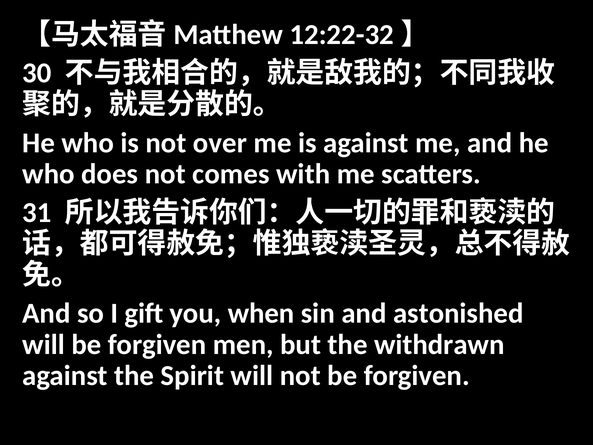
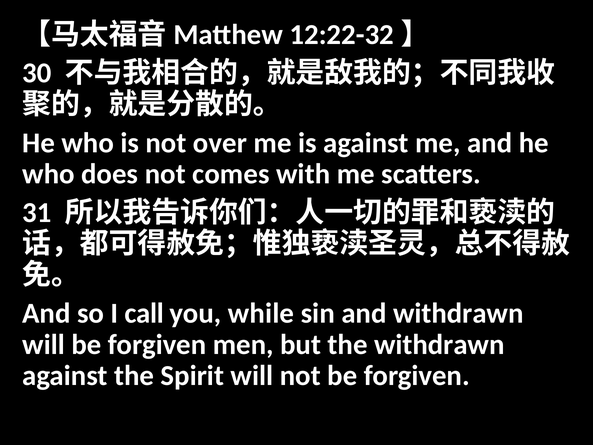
gift: gift -> call
when: when -> while
and astonished: astonished -> withdrawn
